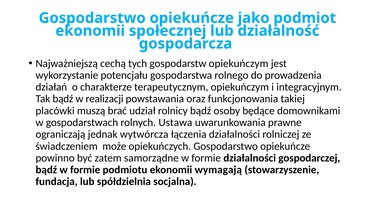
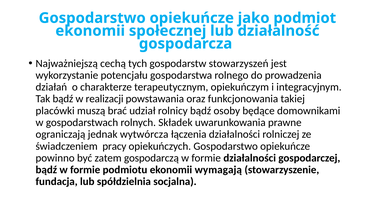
gospodarstw opiekuńczym: opiekuńczym -> stowarzyszeń
Ustawa: Ustawa -> Składek
może: może -> pracy
samorządne: samorządne -> gospodarczą
